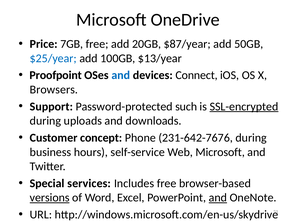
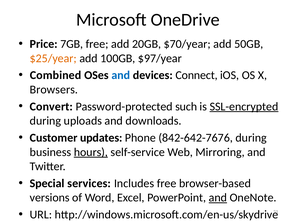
$87/year: $87/year -> $70/year
$25/year colour: blue -> orange
$13/year: $13/year -> $97/year
Proofpoint: Proofpoint -> Combined
Support: Support -> Convert
concept: concept -> updates
231-642-7676: 231-642-7676 -> 842-642-7676
hours underline: none -> present
Web Microsoft: Microsoft -> Mirroring
versions underline: present -> none
